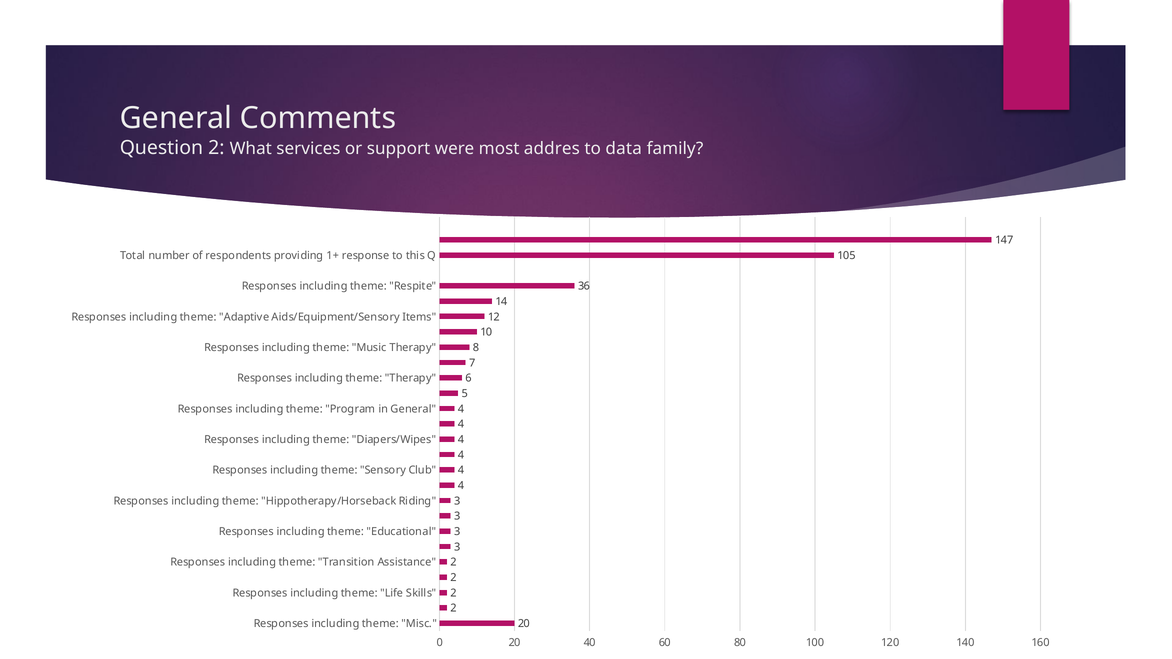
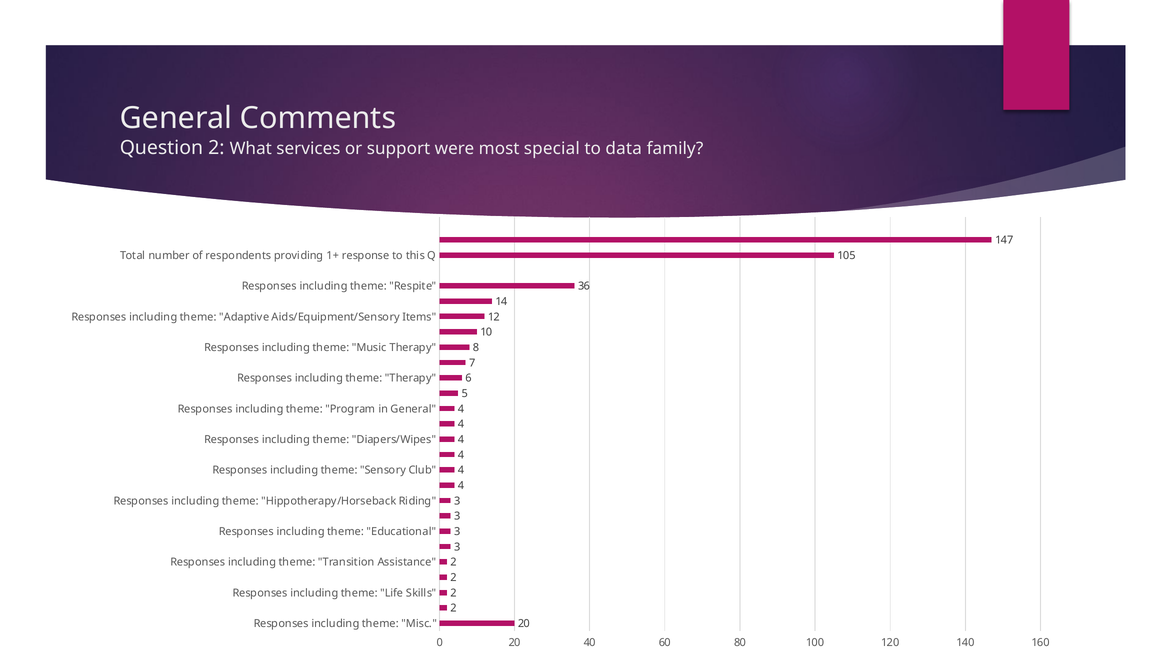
addres: addres -> special
